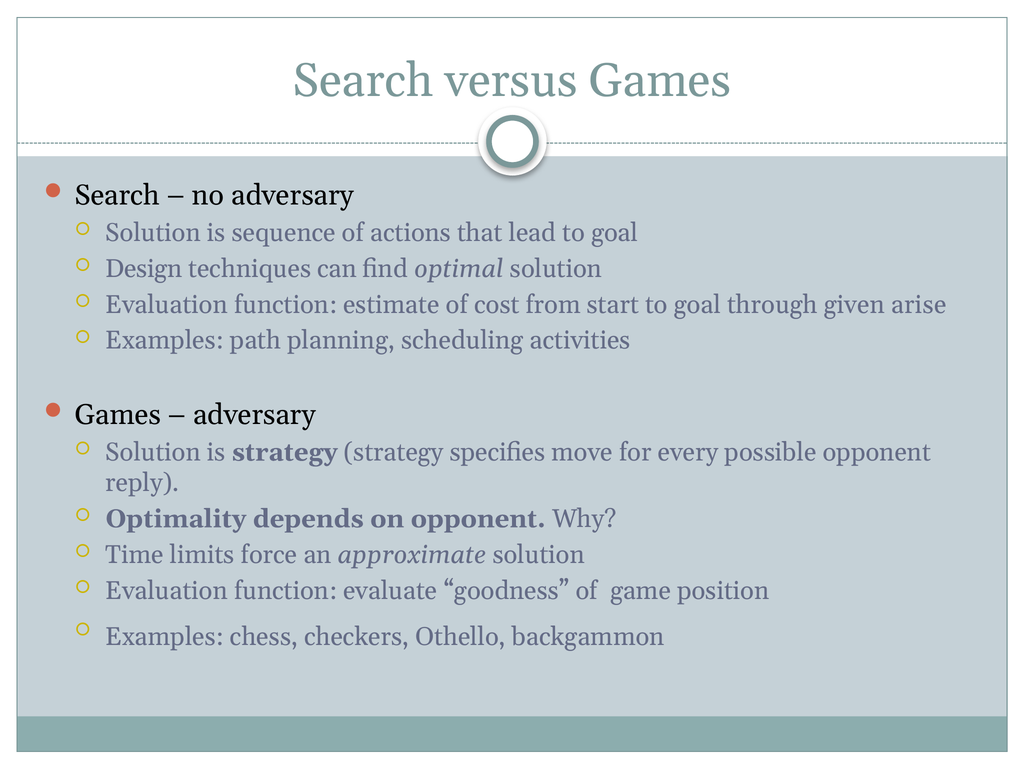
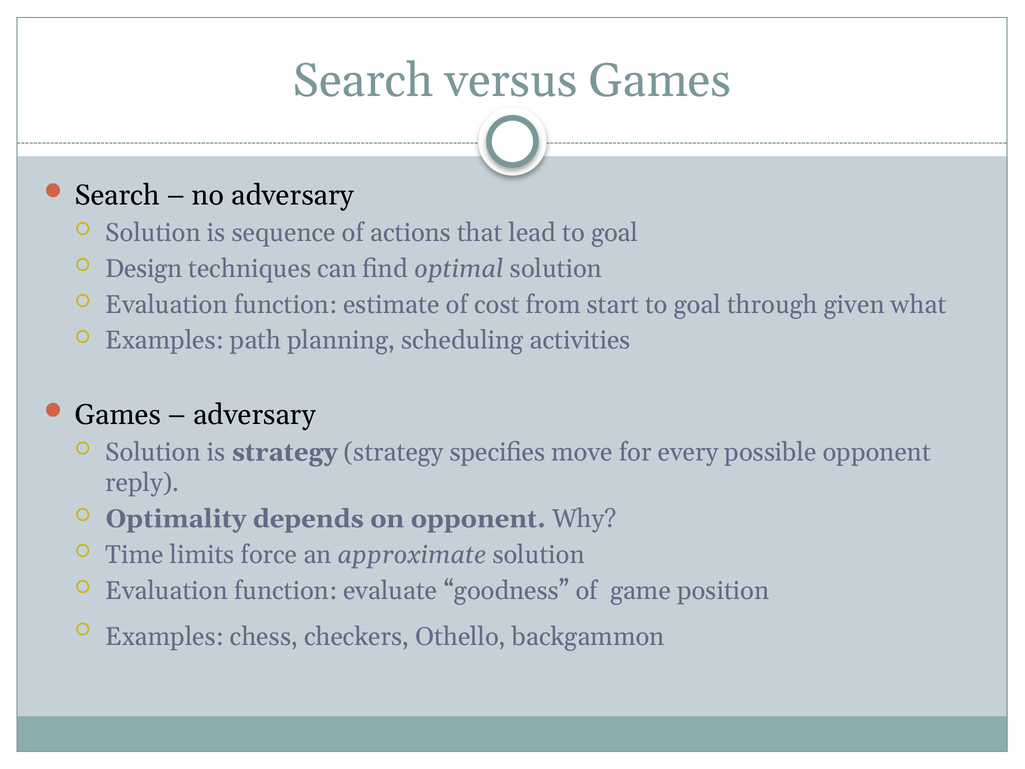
arise: arise -> what
